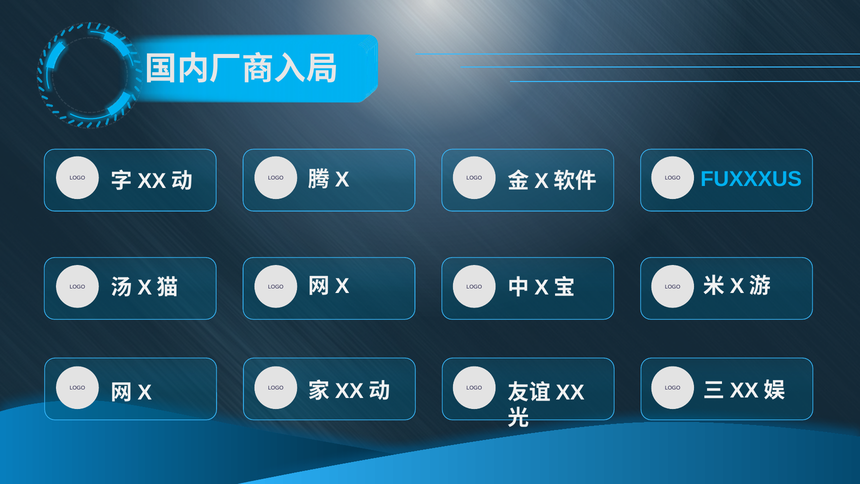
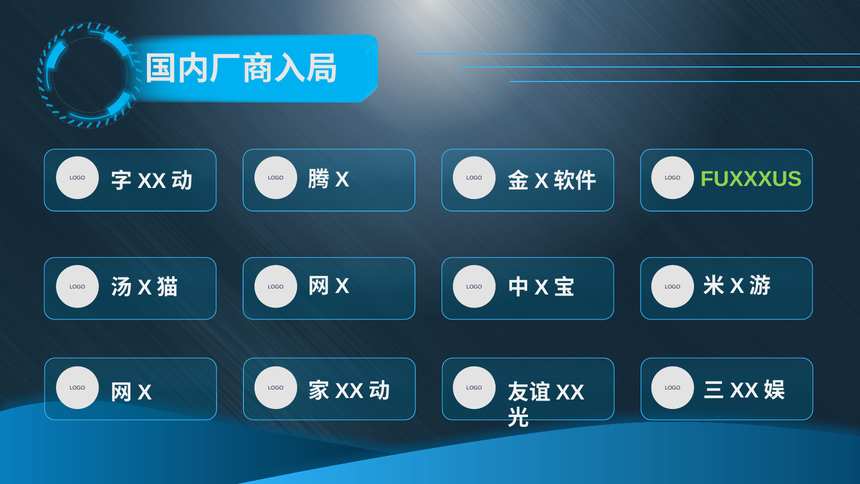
FUXXXUS colour: light blue -> light green
